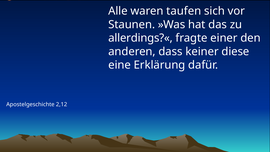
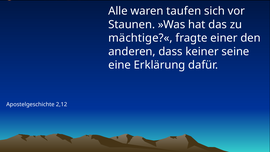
allerdings?«: allerdings?« -> mächtige?«
diese: diese -> seine
